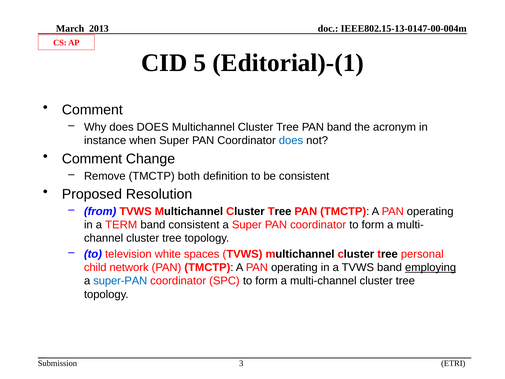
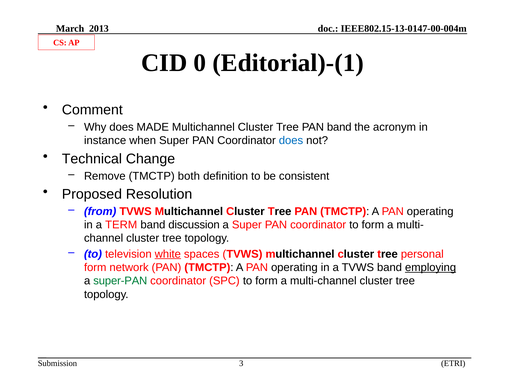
5: 5 -> 0
does DOES: DOES -> MADE
Comment at (92, 159): Comment -> Technical
band consistent: consistent -> discussion
white underline: none -> present
child at (95, 267): child -> form
super-PAN colour: blue -> green
